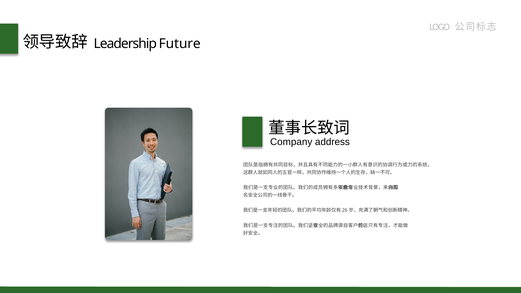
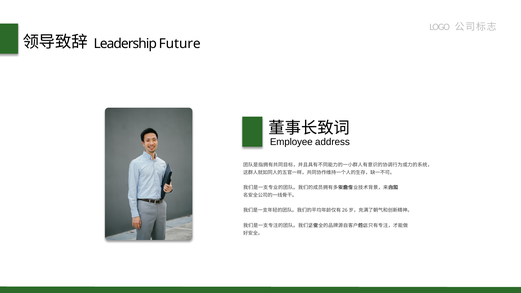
Company: Company -> Employee
